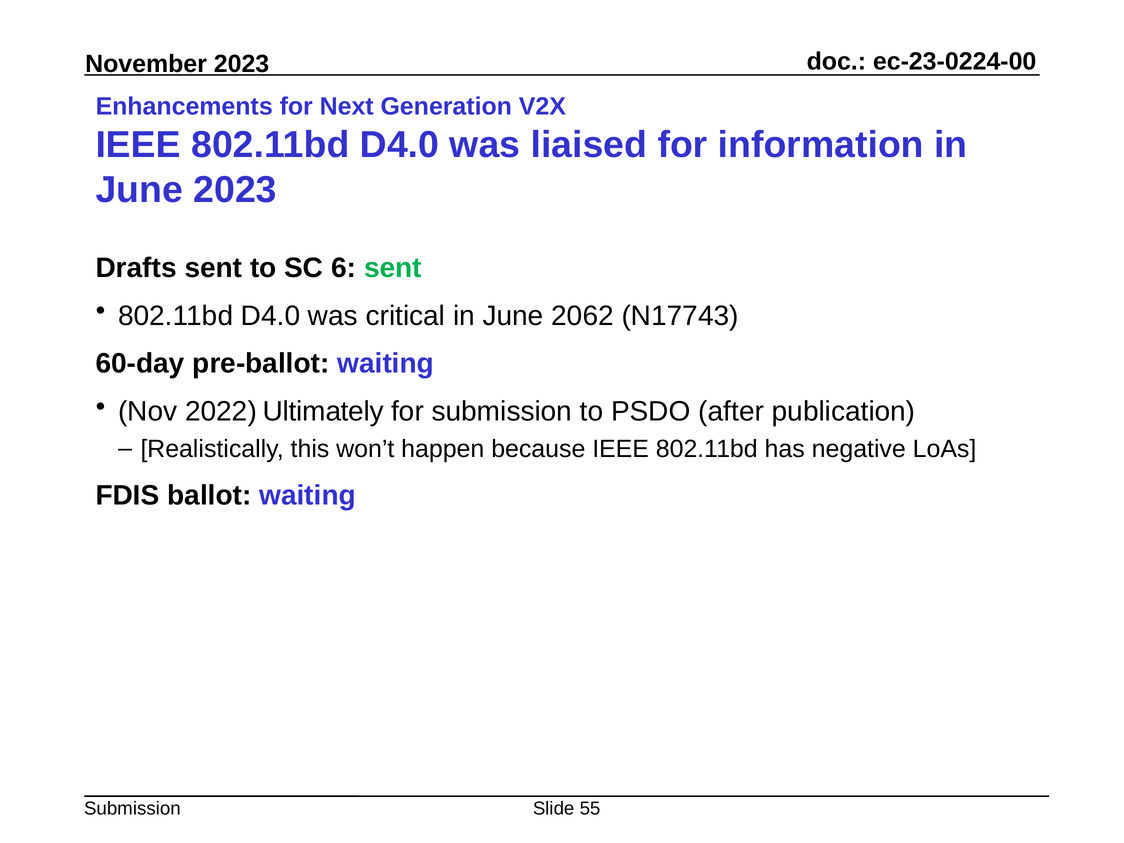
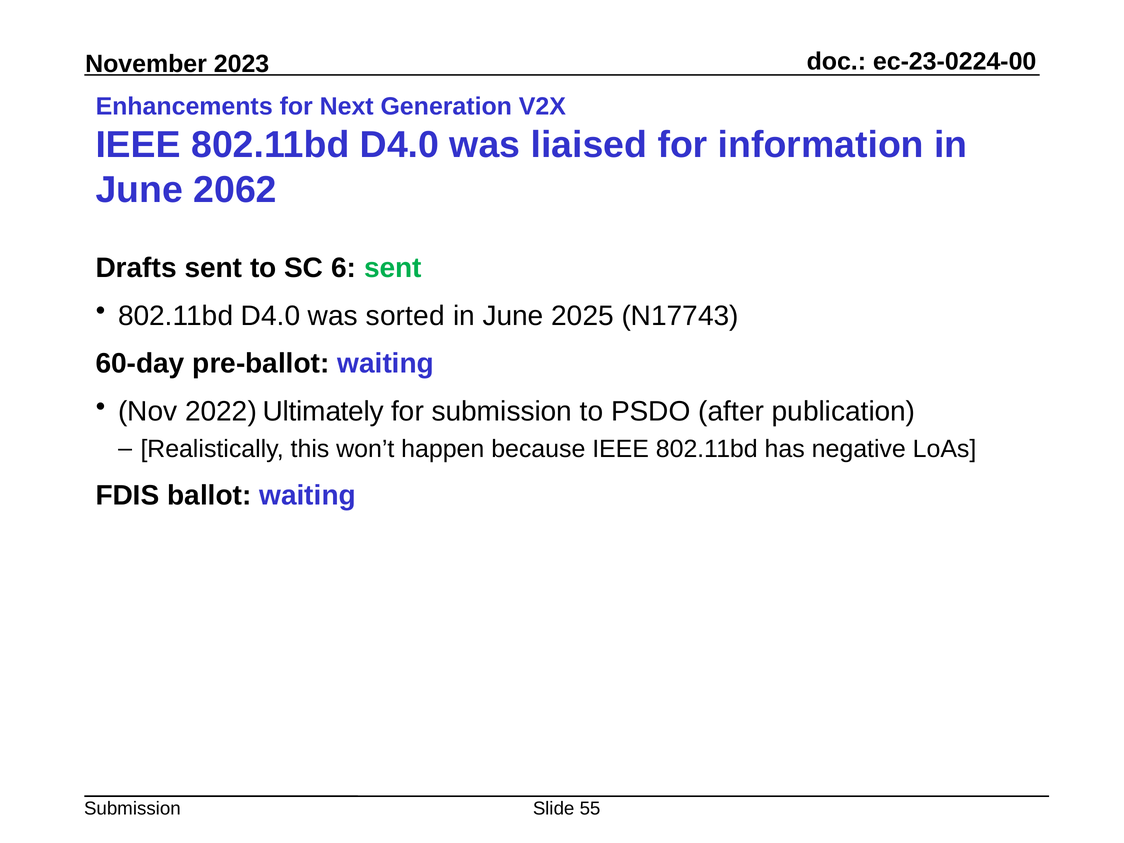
June 2023: 2023 -> 2062
critical: critical -> sorted
2062: 2062 -> 2025
